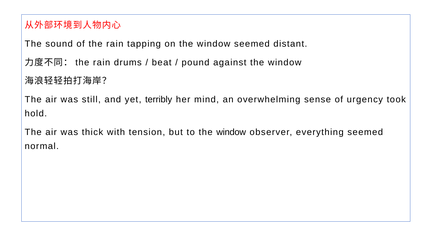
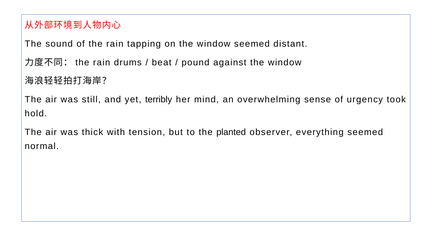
to the window: window -> planted
